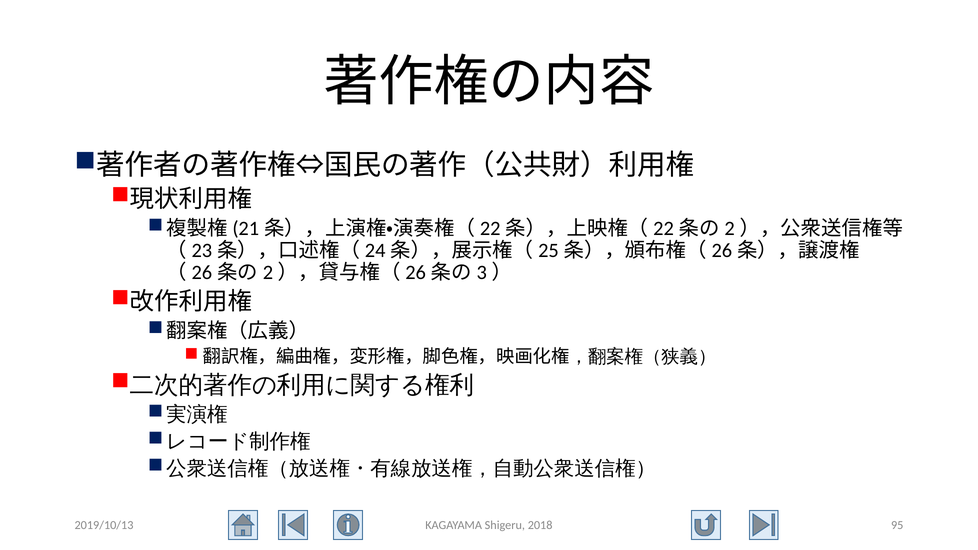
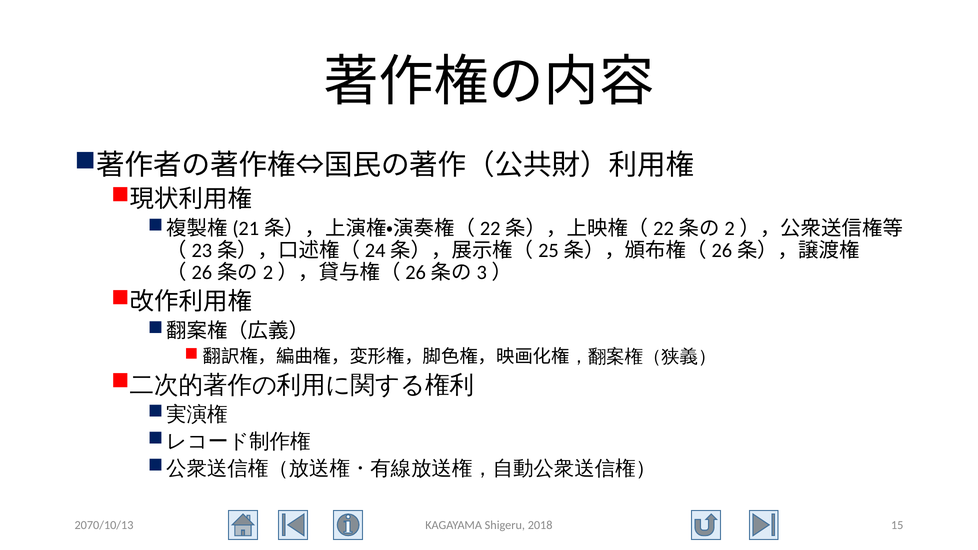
2019/10/13: 2019/10/13 -> 2070/10/13
95: 95 -> 15
